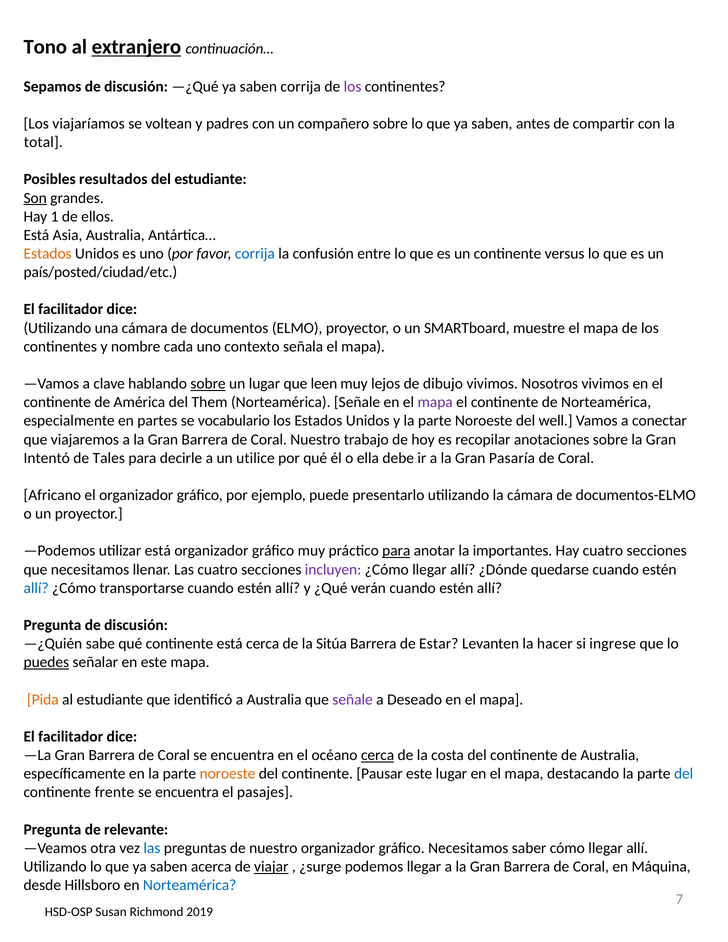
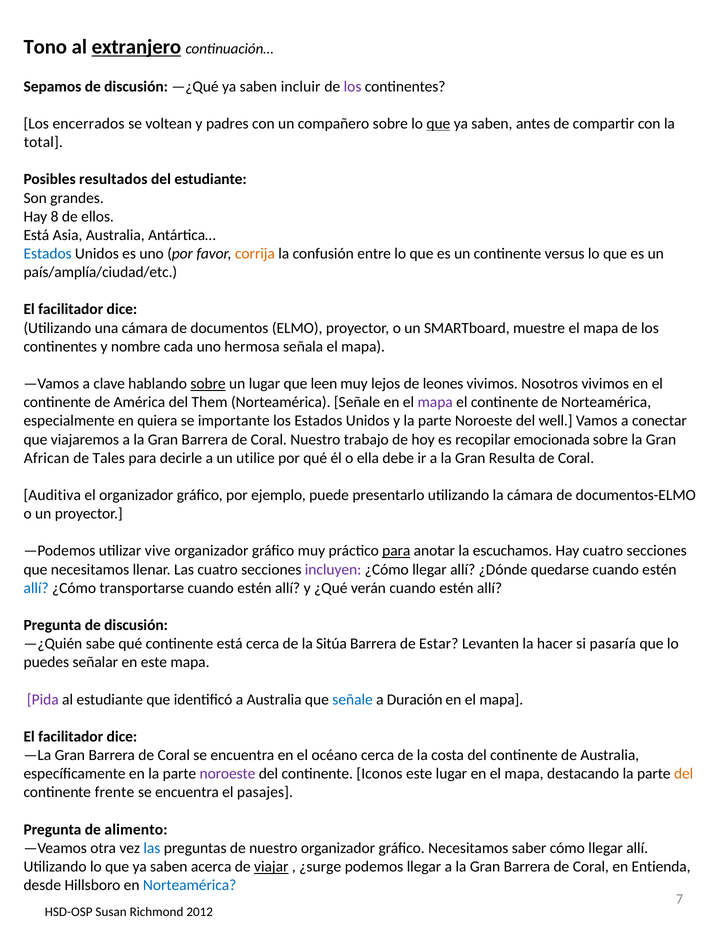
saben corrija: corrija -> incluir
viajaríamos: viajaríamos -> encerrados
que at (438, 124) underline: none -> present
Son underline: present -> none
1: 1 -> 8
Estados at (48, 254) colour: orange -> blue
corrija at (255, 254) colour: blue -> orange
país/posted/ciudad/etc: país/posted/ciudad/etc -> país/amplía/ciudad/etc
contexto: contexto -> hermosa
dibujo: dibujo -> leones
partes: partes -> quiera
vocabulario: vocabulario -> importante
anotaciones: anotaciones -> emocionada
Intentó: Intentó -> African
Pasaría: Pasaría -> Resulta
Africano: Africano -> Auditiva
utilizar está: está -> vive
importantes: importantes -> escuchamos
ingrese: ingrese -> pasaría
puedes underline: present -> none
Pida colour: orange -> purple
señale at (353, 700) colour: purple -> blue
Deseado: Deseado -> Duración
cerca at (378, 755) underline: present -> none
noroeste at (227, 774) colour: orange -> purple
Pausar: Pausar -> Iconos
del at (684, 774) colour: blue -> orange
relevante: relevante -> alimento
Máquina: Máquina -> Entienda
2019: 2019 -> 2012
